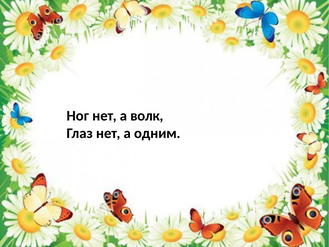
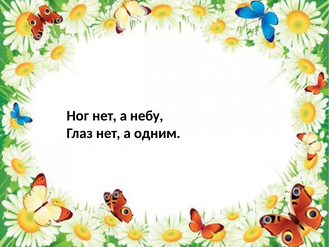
волк: волк -> небу
